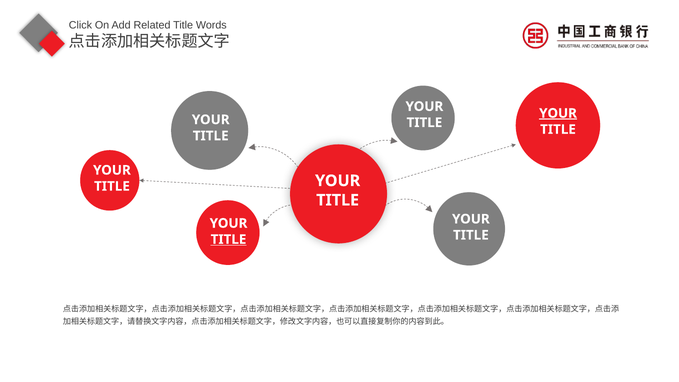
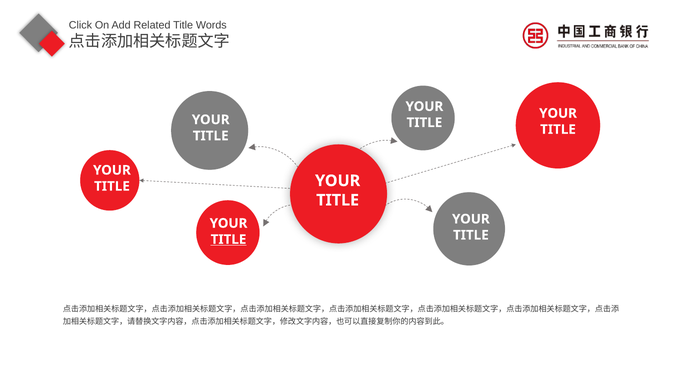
YOUR at (558, 113) underline: present -> none
